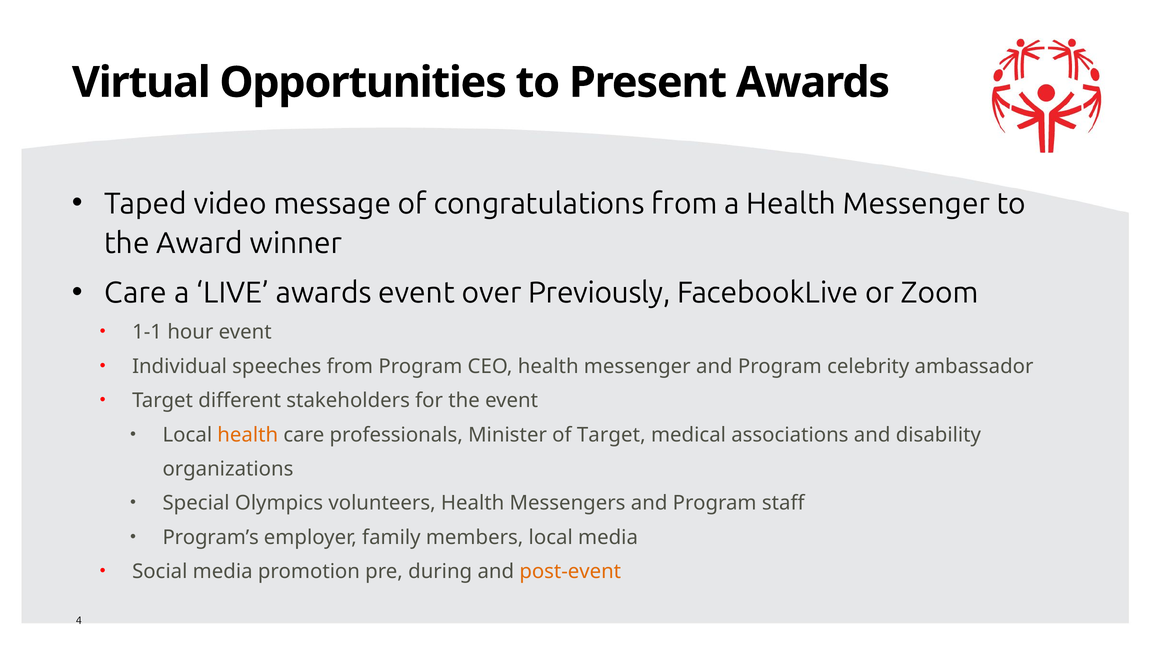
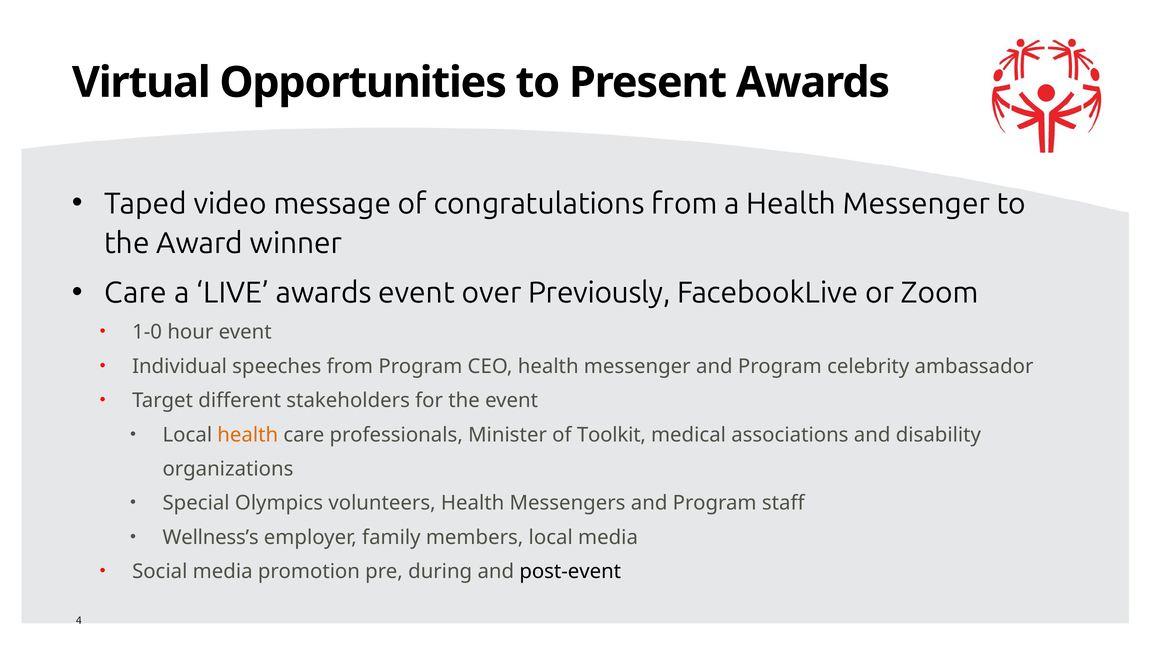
1-1: 1-1 -> 1-0
of Target: Target -> Toolkit
Program’s: Program’s -> Wellness’s
post-event colour: orange -> black
